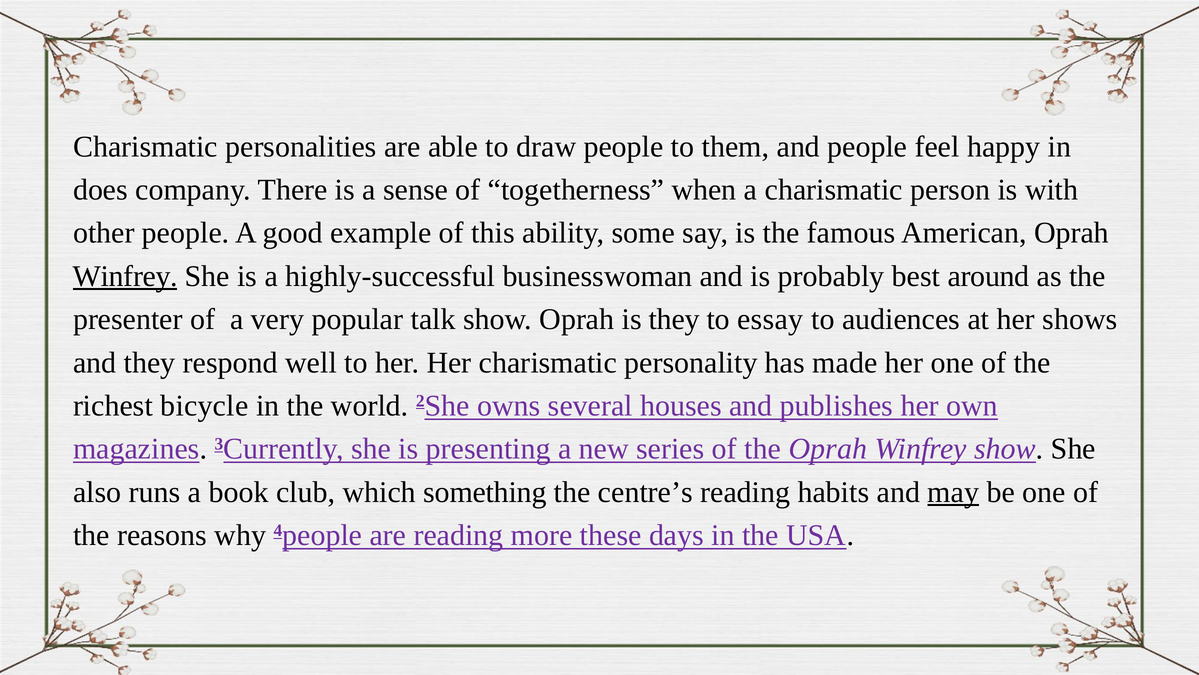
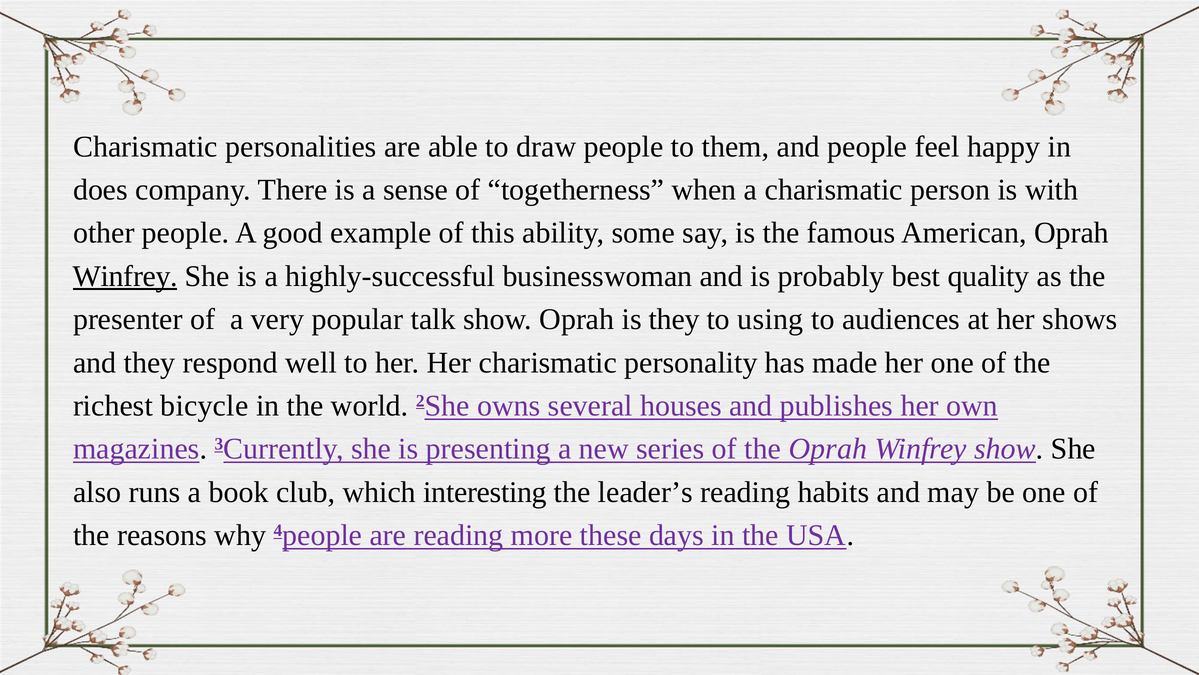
around: around -> quality
essay: essay -> using
something: something -> interesting
centre’s: centre’s -> leader’s
may underline: present -> none
